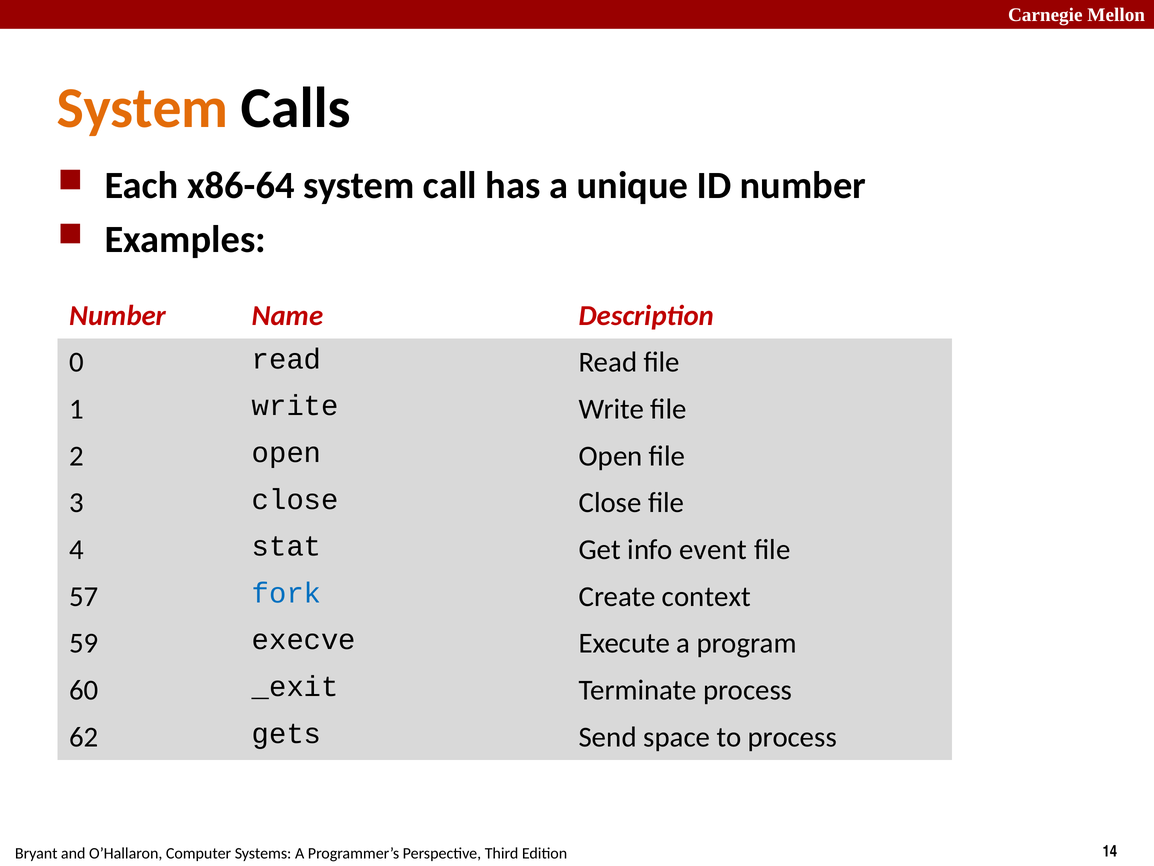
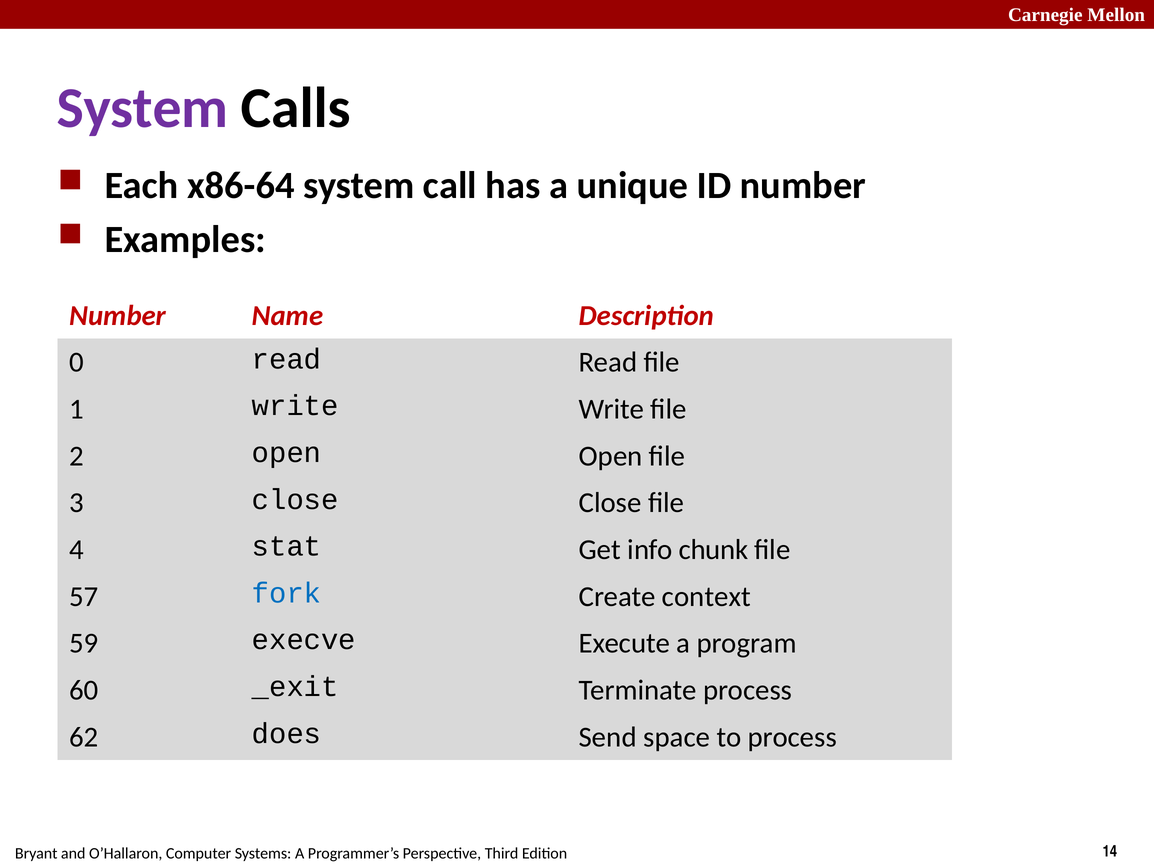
System at (142, 108) colour: orange -> purple
event: event -> chunk
gets: gets -> does
